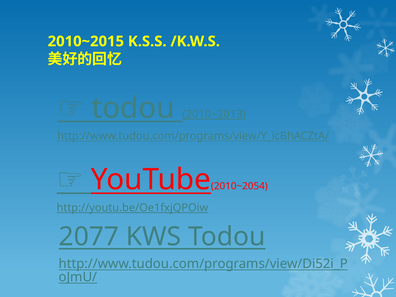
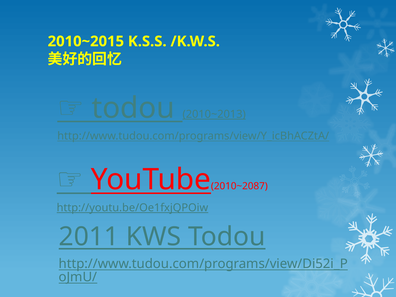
2010~2054: 2010~2054 -> 2010~2087
2077: 2077 -> 2011
